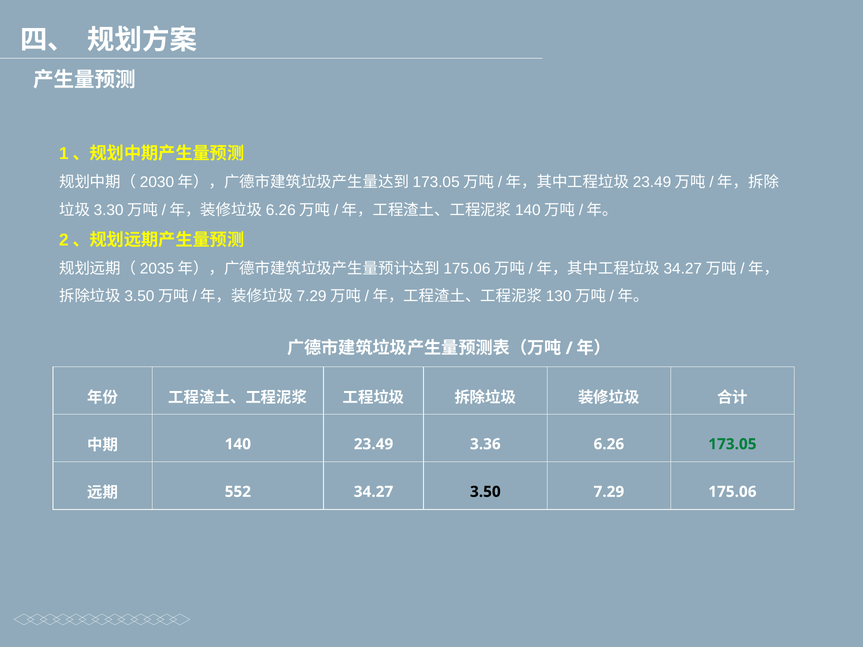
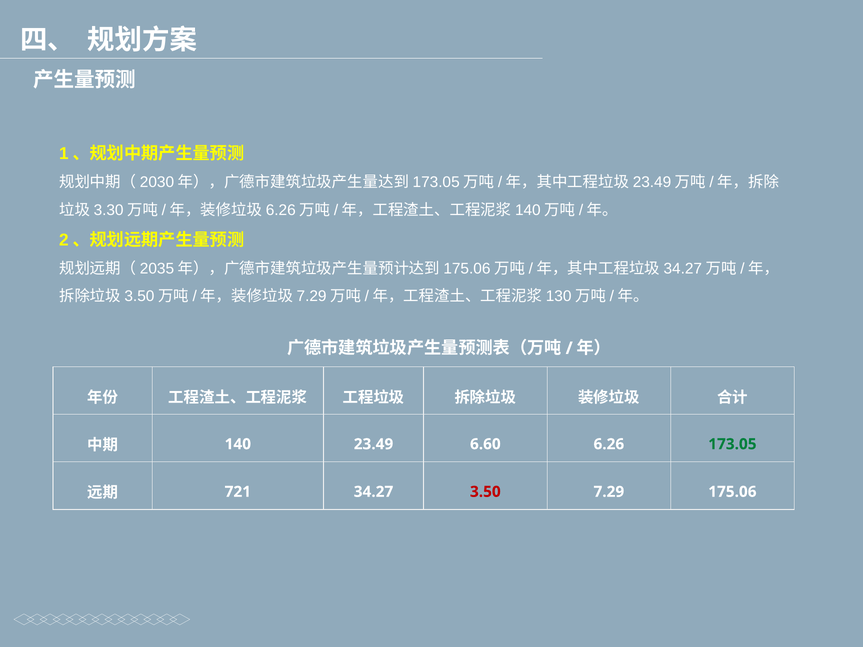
3.36: 3.36 -> 6.60
552: 552 -> 721
3.50 colour: black -> red
